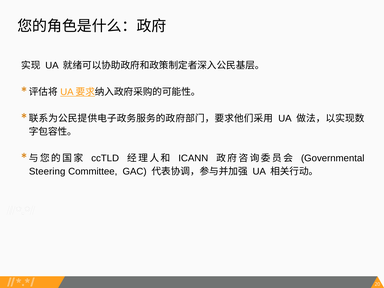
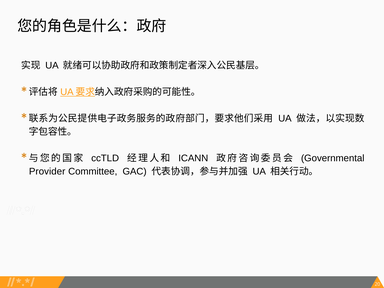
Steering: Steering -> Provider
